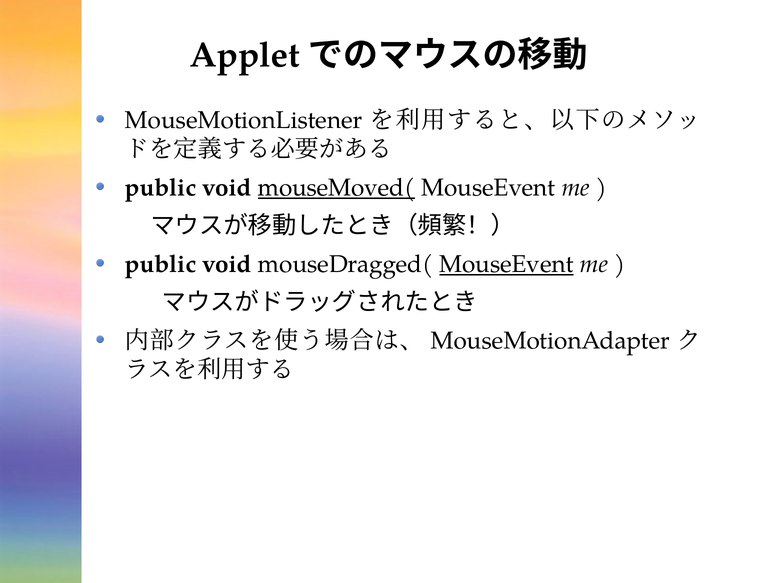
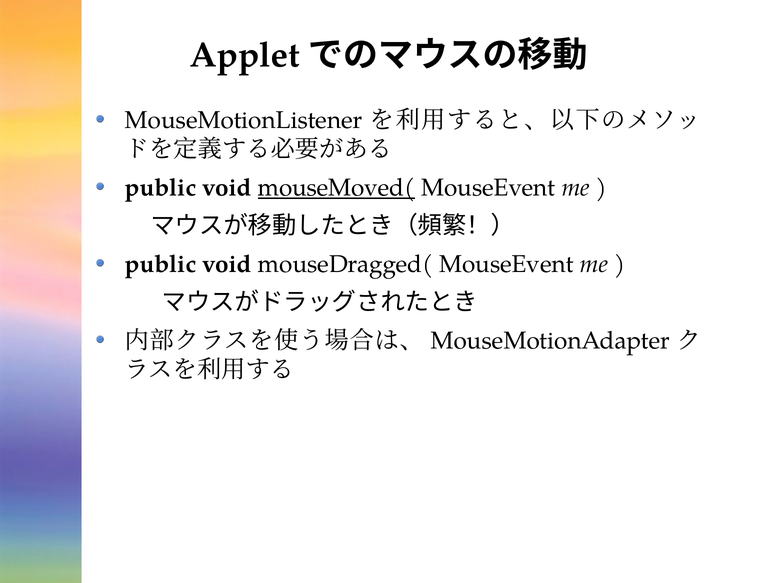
MouseEvent at (507, 264) underline: present -> none
